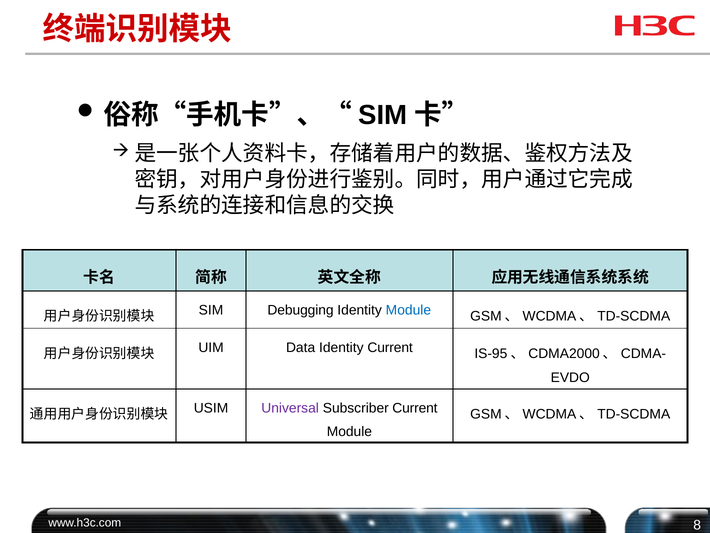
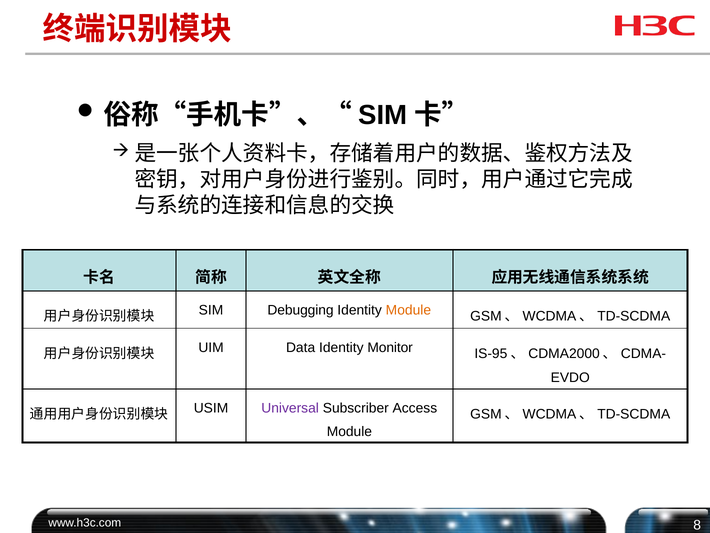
Module at (408, 310) colour: blue -> orange
Identity Current: Current -> Monitor
Subscriber Current: Current -> Access
